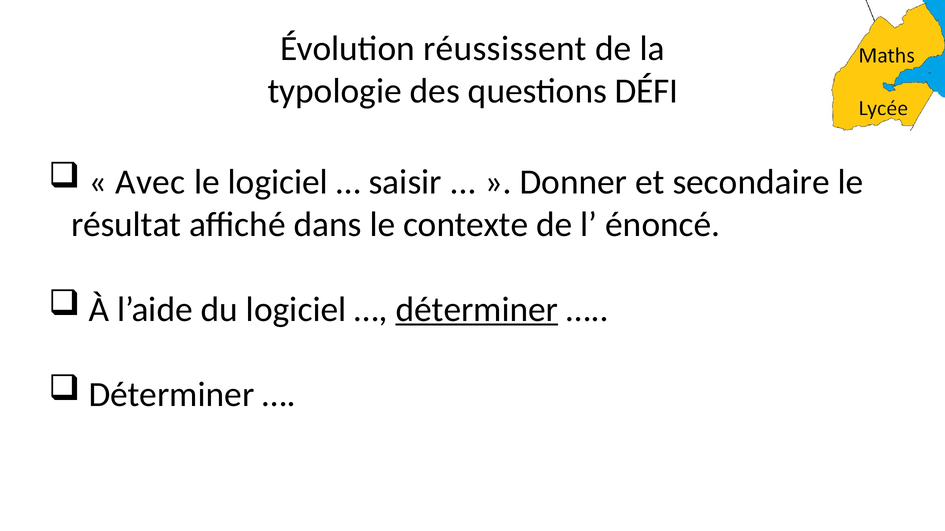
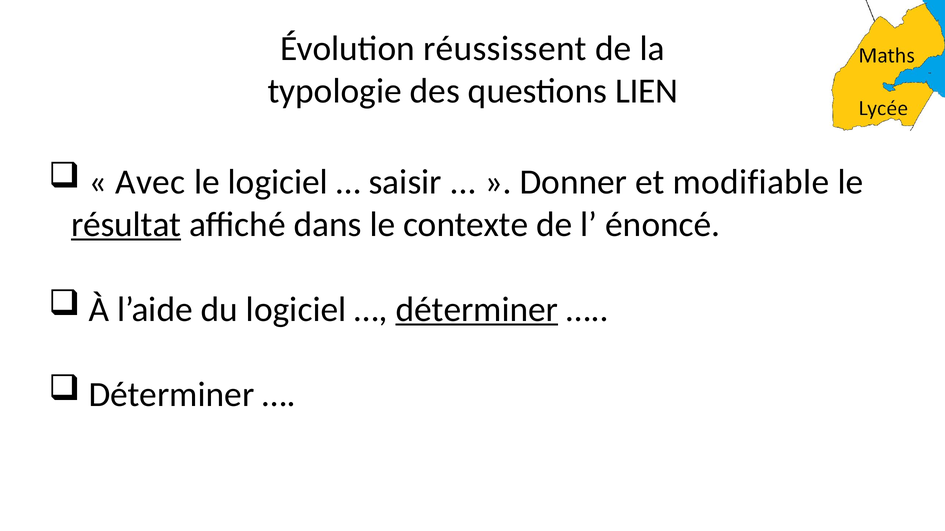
DÉFI: DÉFI -> LIEN
secondaire: secondaire -> modifiable
résultat underline: none -> present
